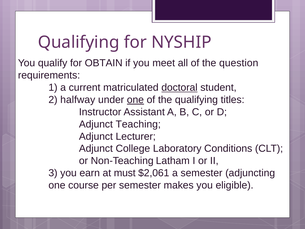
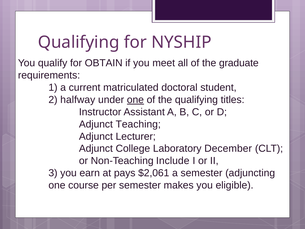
question: question -> graduate
doctoral underline: present -> none
Conditions: Conditions -> December
Latham: Latham -> Include
must: must -> pays
